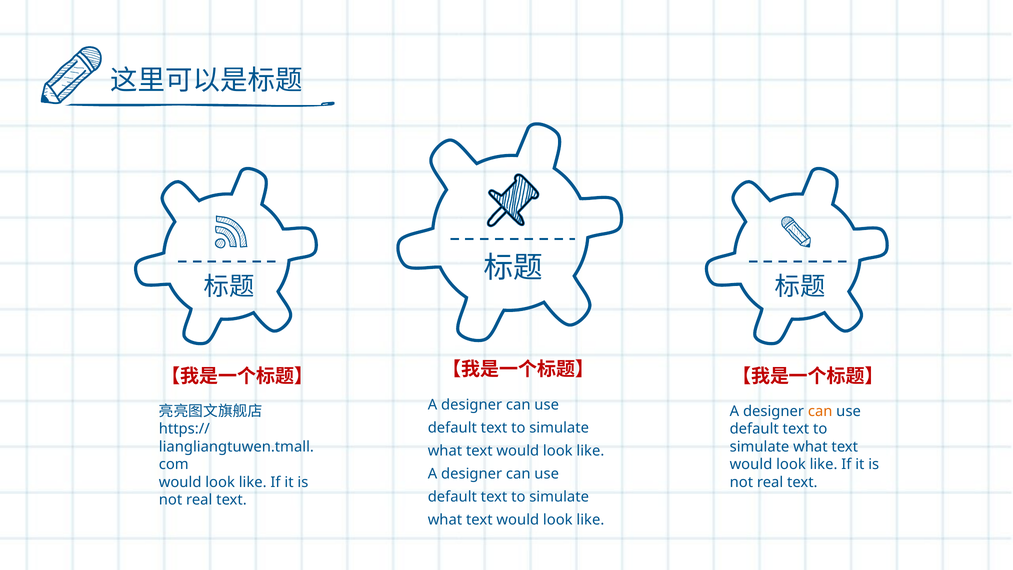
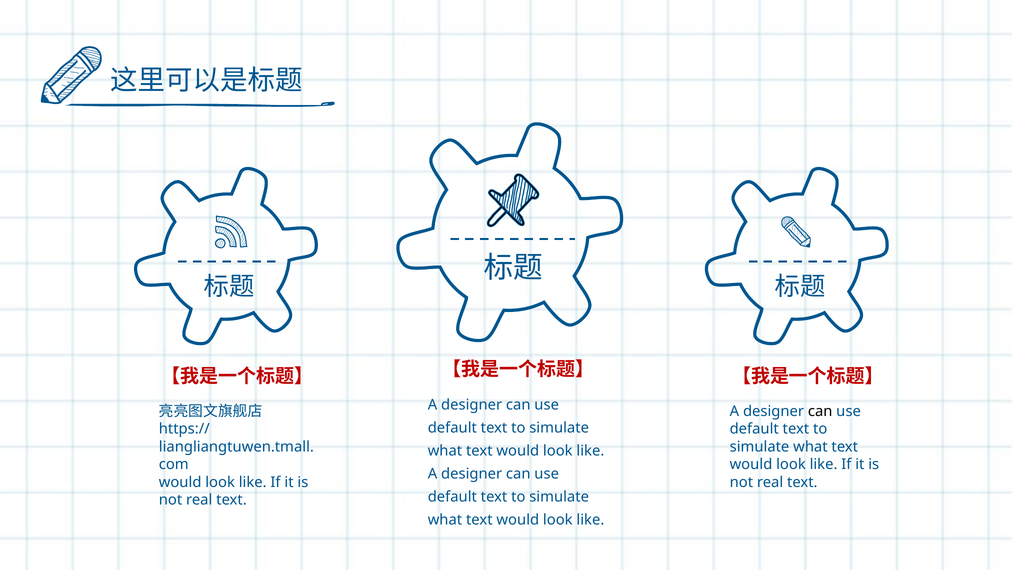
can at (820, 411) colour: orange -> black
